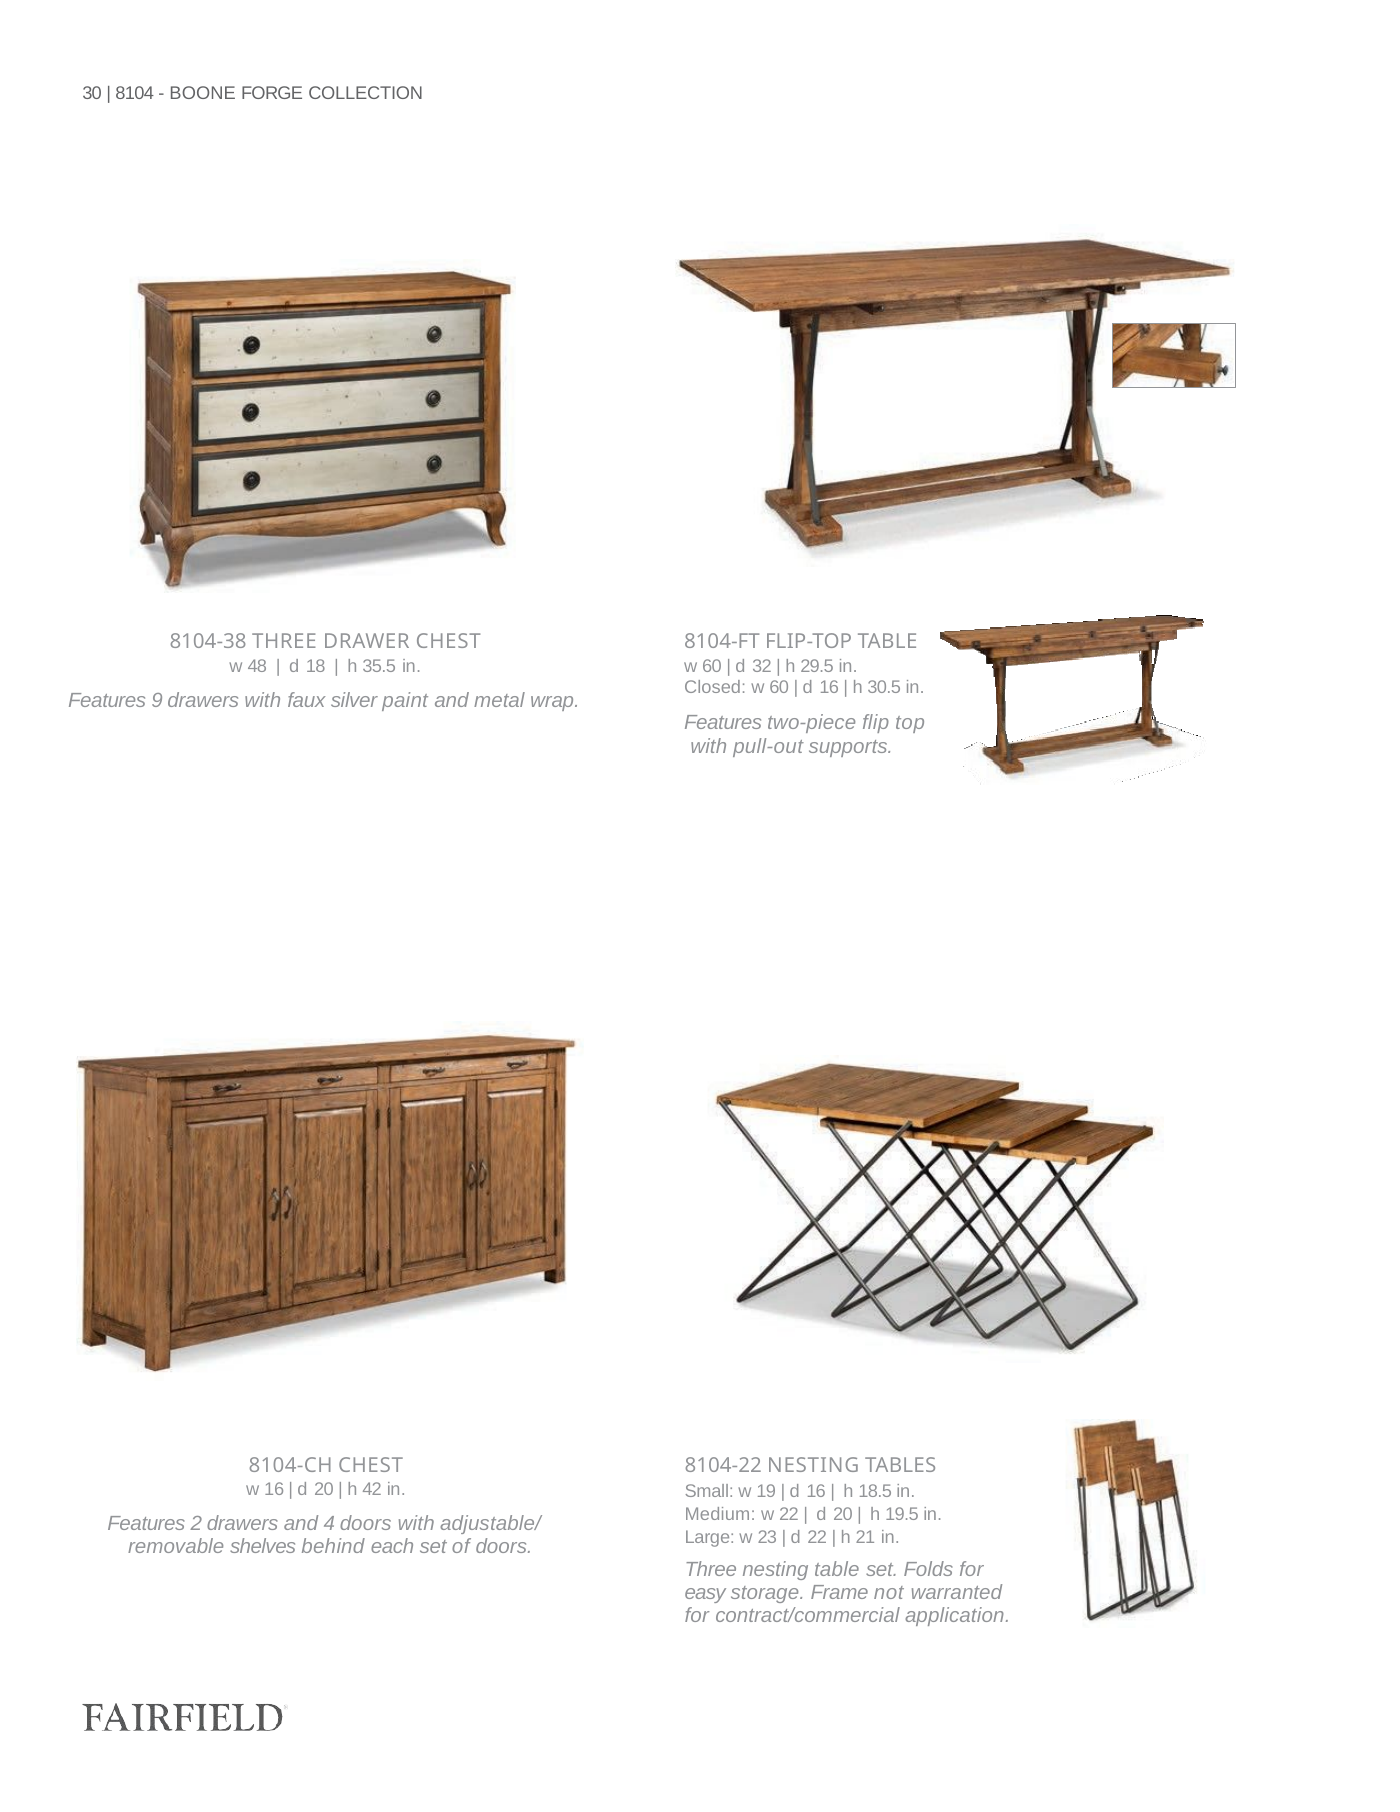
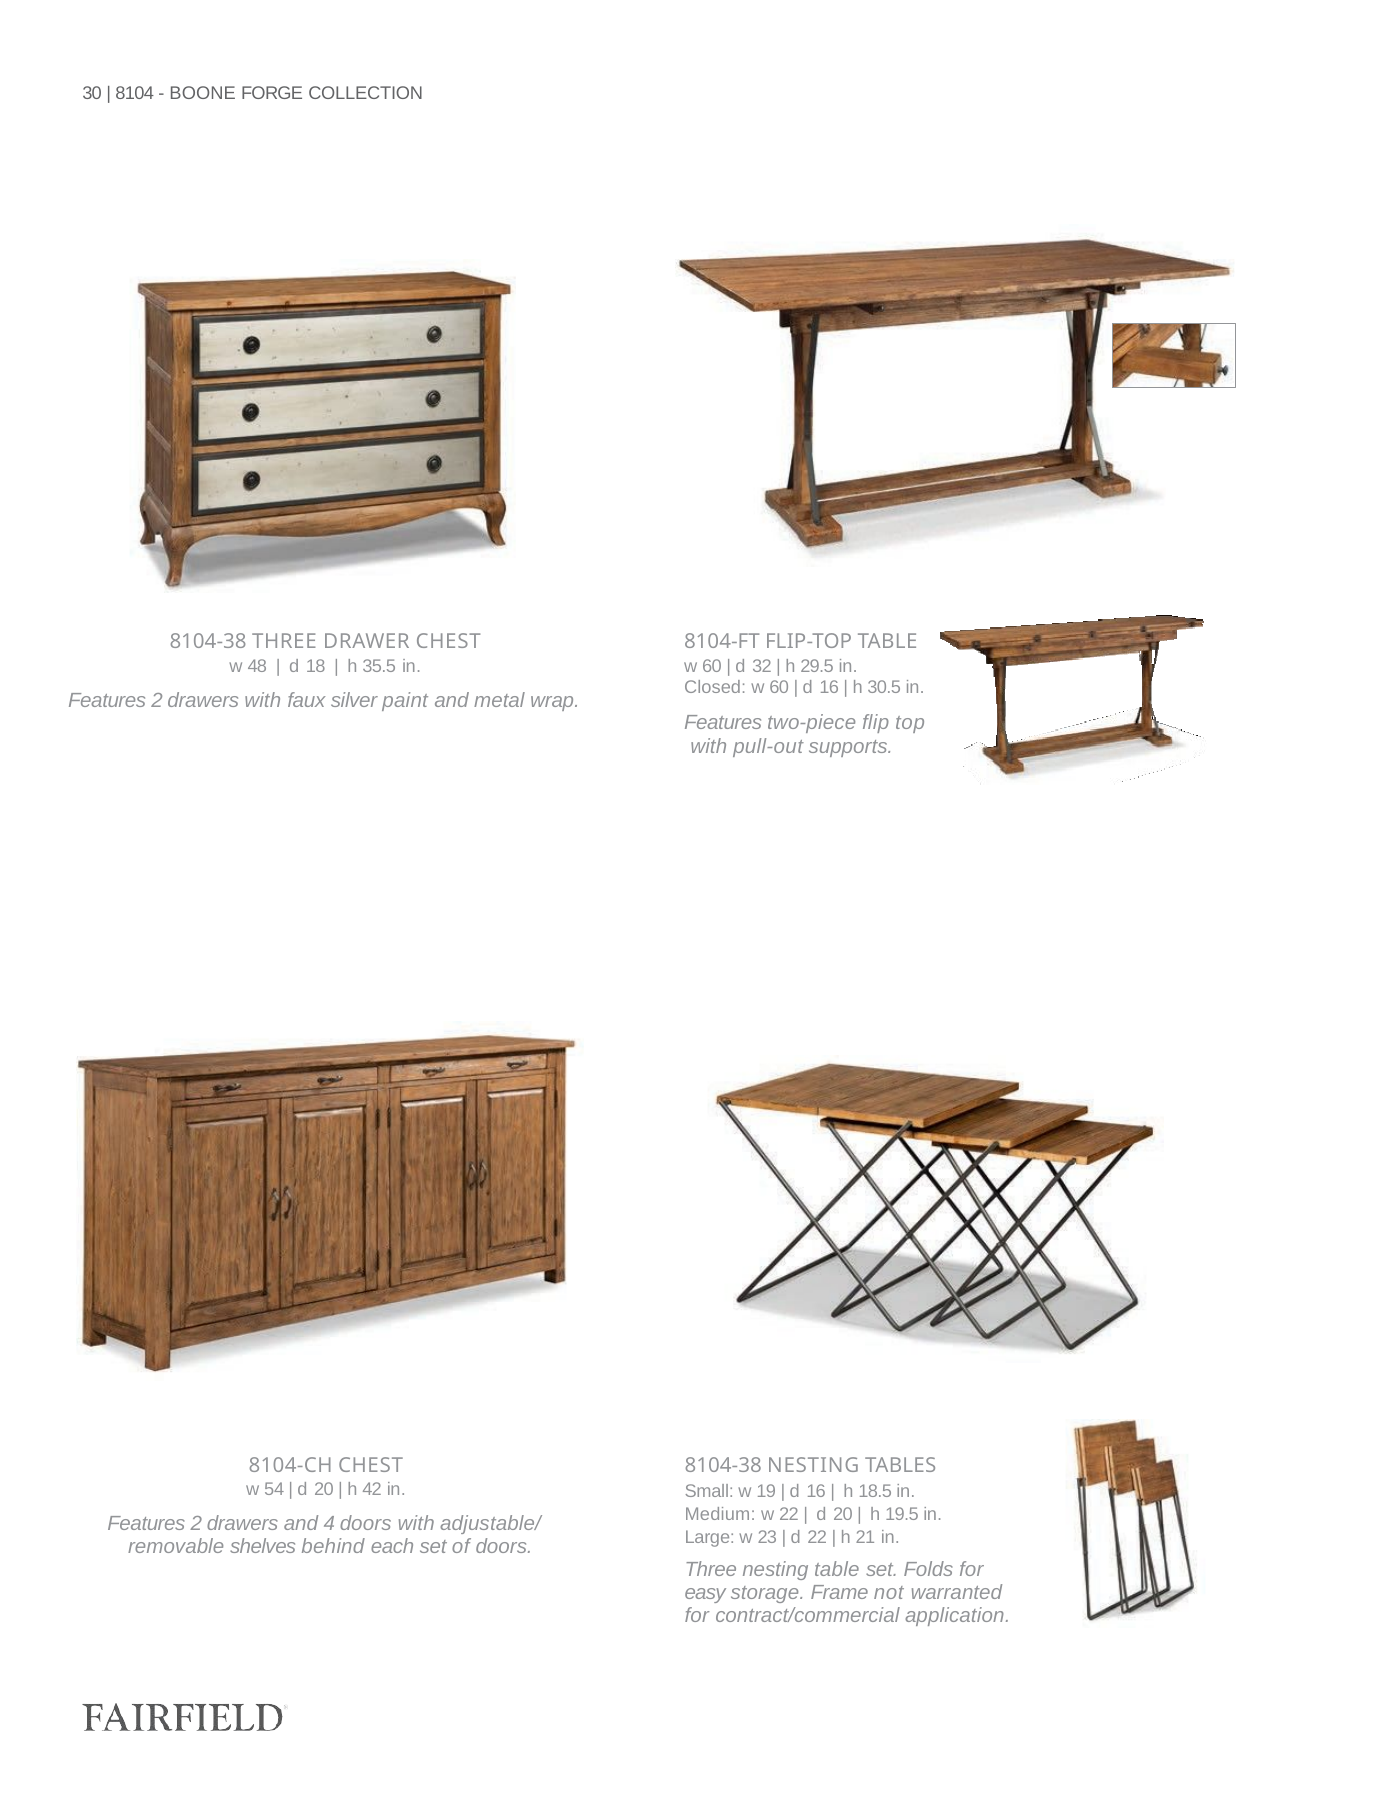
9 at (157, 700): 9 -> 2
8104-22 at (723, 1465): 8104-22 -> 8104-38
w 16: 16 -> 54
